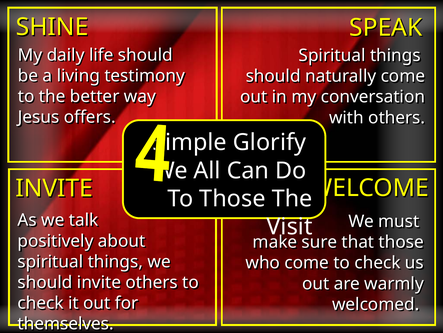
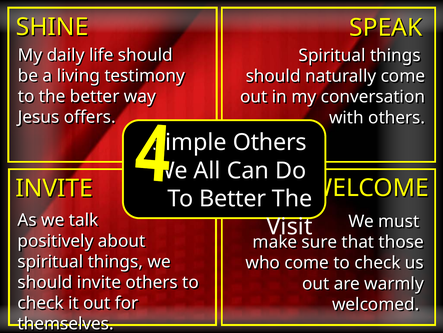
Glorify at (270, 142): Glorify -> Others
To Those: Those -> Better
